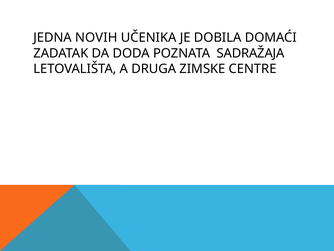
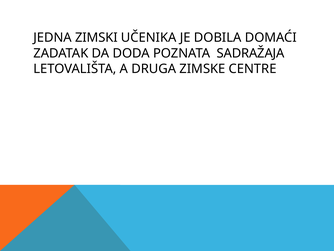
NOVIH: NOVIH -> ZIMSKI
